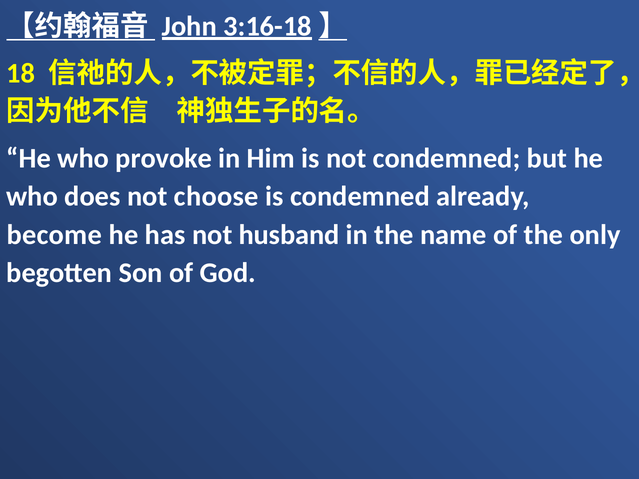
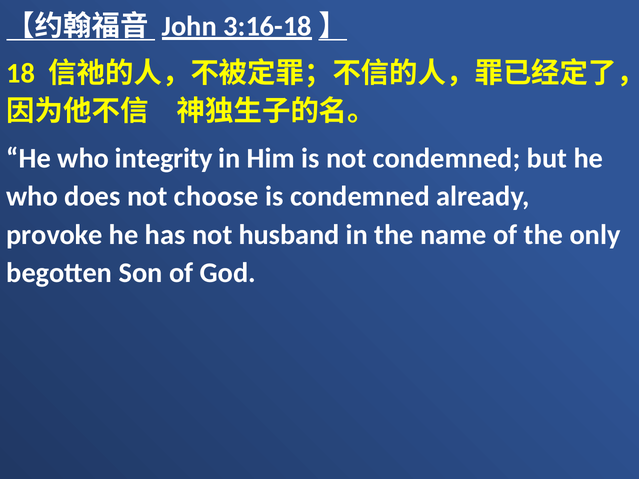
provoke: provoke -> integrity
become: become -> provoke
